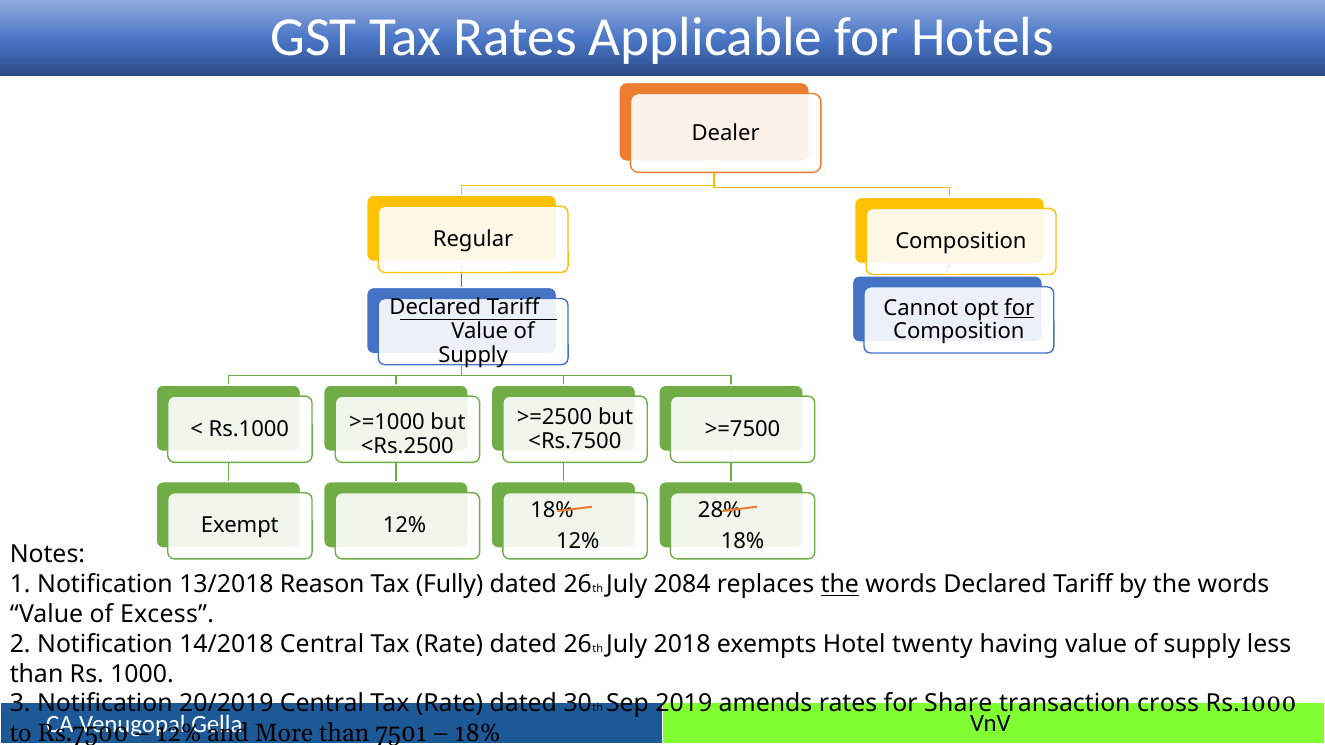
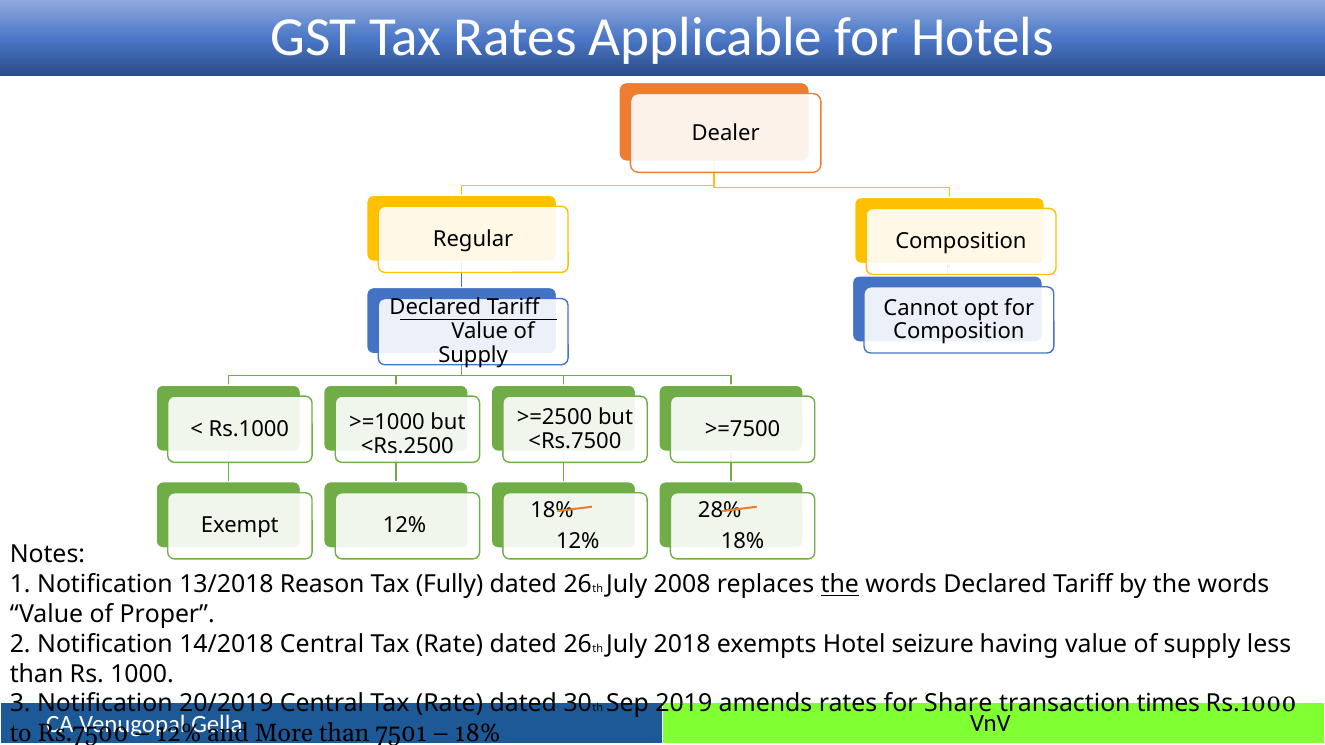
for at (1019, 308) underline: present -> none
2084: 2084 -> 2008
Excess: Excess -> Proper
twenty: twenty -> seizure
cross: cross -> times
